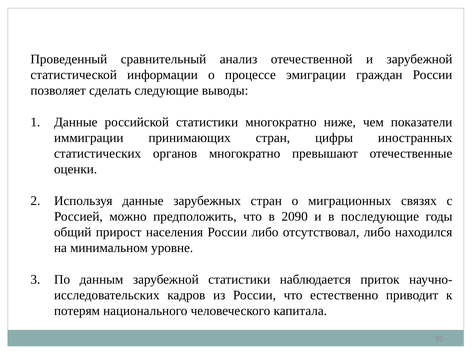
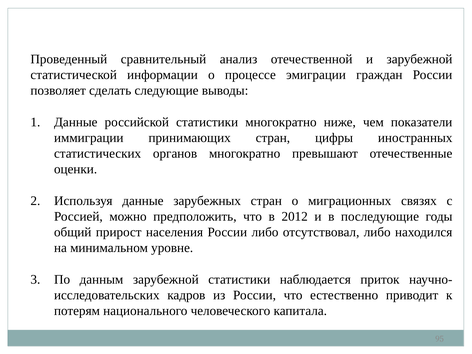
2090: 2090 -> 2012
